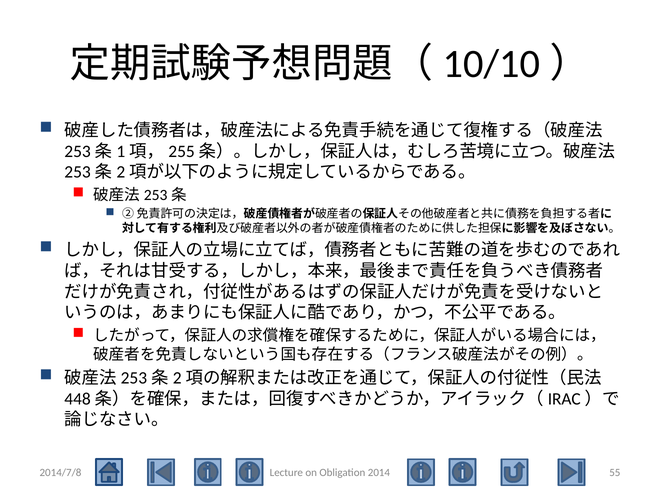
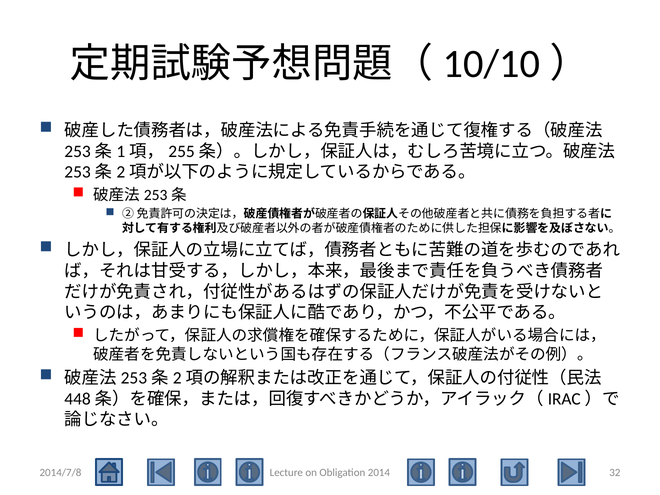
55: 55 -> 32
